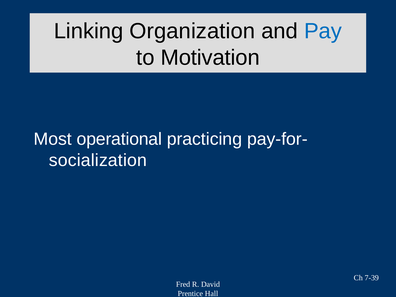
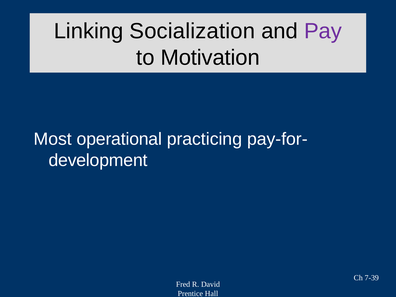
Organization: Organization -> Socialization
Pay colour: blue -> purple
socialization: socialization -> development
